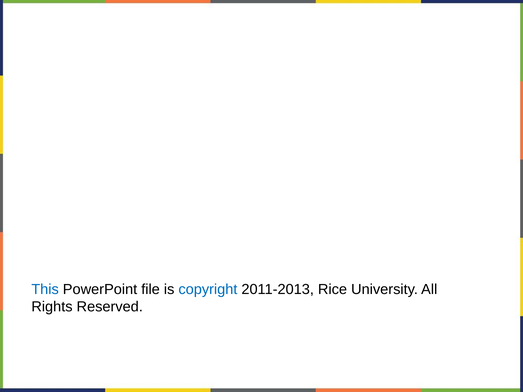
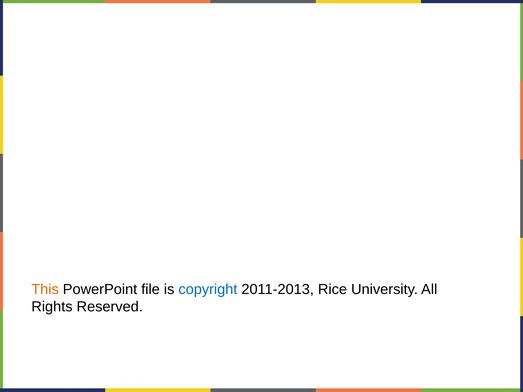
This colour: blue -> orange
